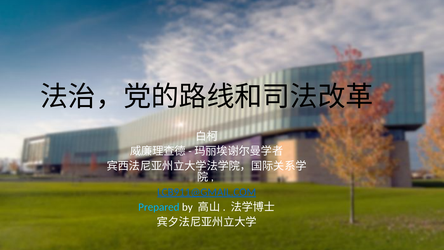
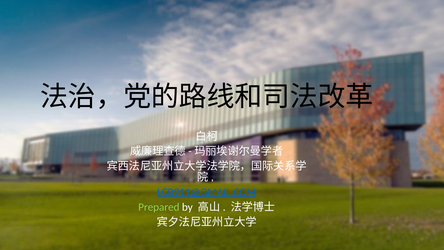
Prepared colour: light blue -> light green
